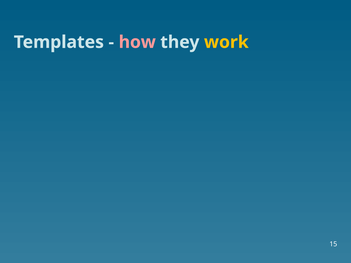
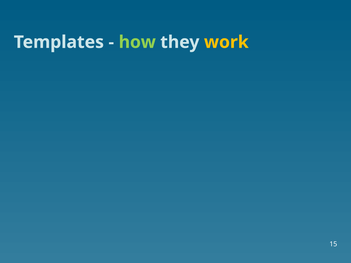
how colour: pink -> light green
